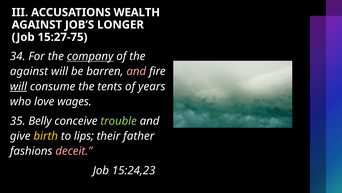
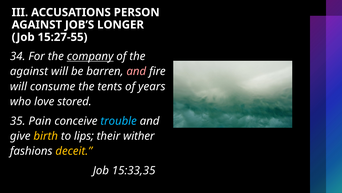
WEALTH: WEALTH -> PERSON
15:27-75: 15:27-75 -> 15:27-55
will at (18, 86) underline: present -> none
wages: wages -> stored
Belly: Belly -> Pain
trouble colour: light green -> light blue
father: father -> wither
deceit colour: pink -> yellow
15:24,23: 15:24,23 -> 15:33,35
